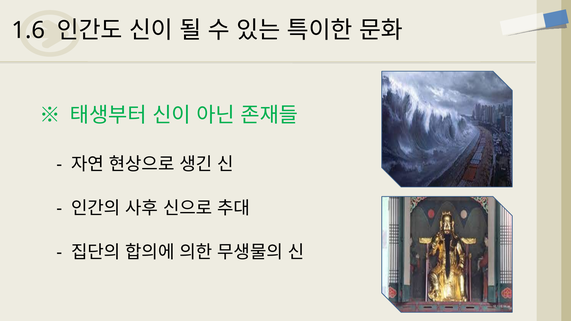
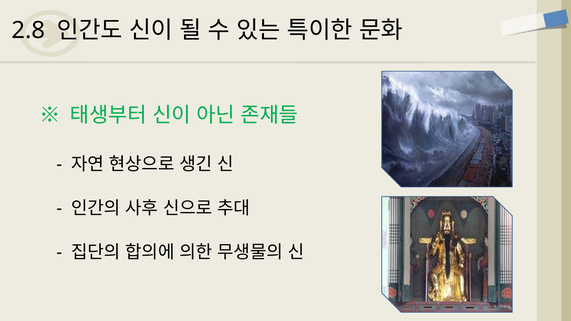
1.6: 1.6 -> 2.8
